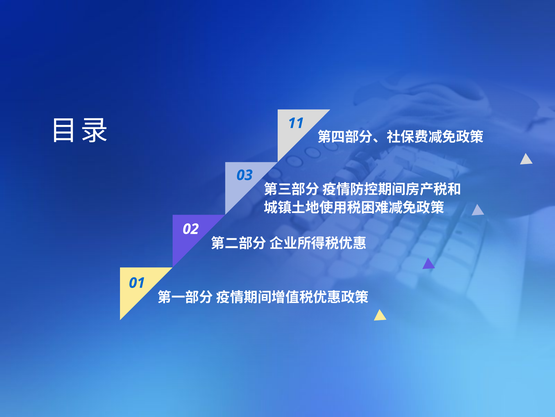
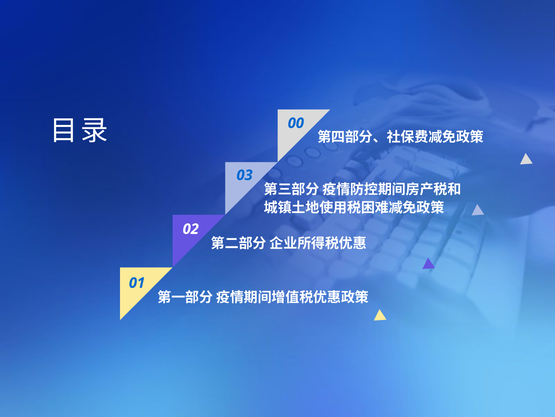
11: 11 -> 00
